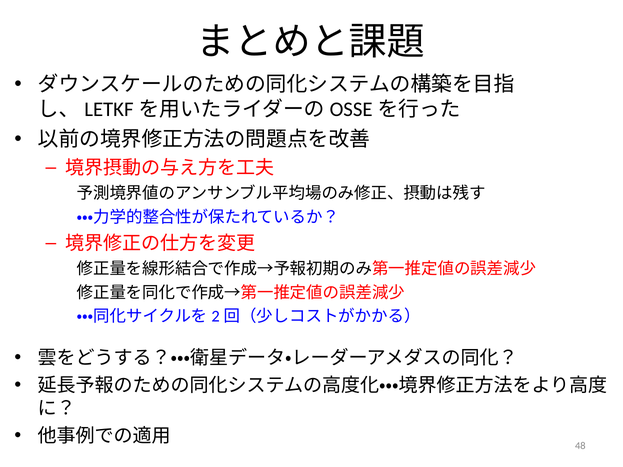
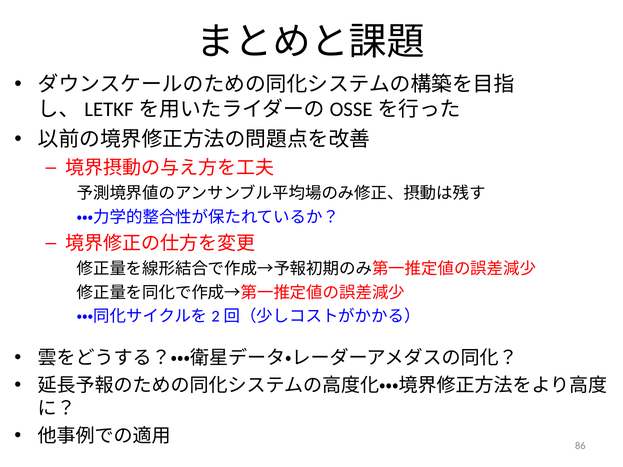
48: 48 -> 86
